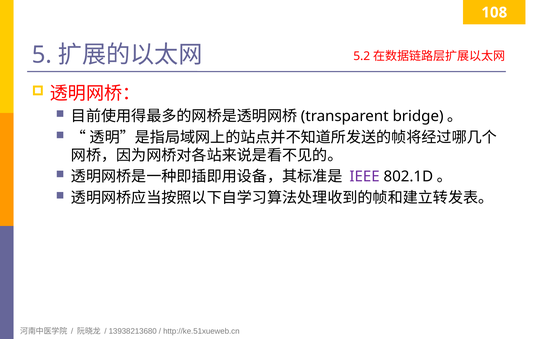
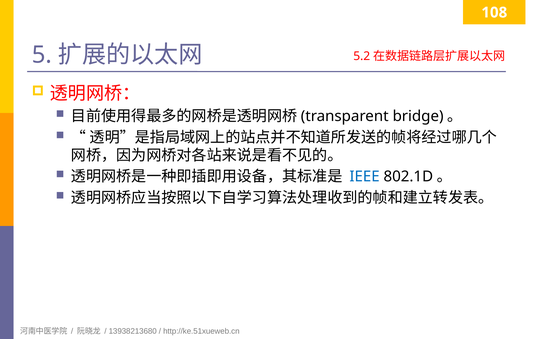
IEEE colour: purple -> blue
